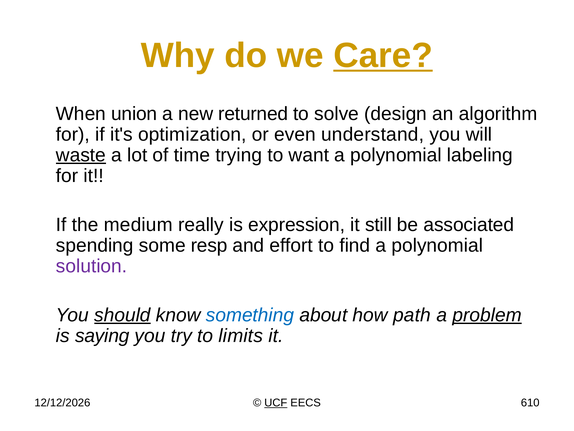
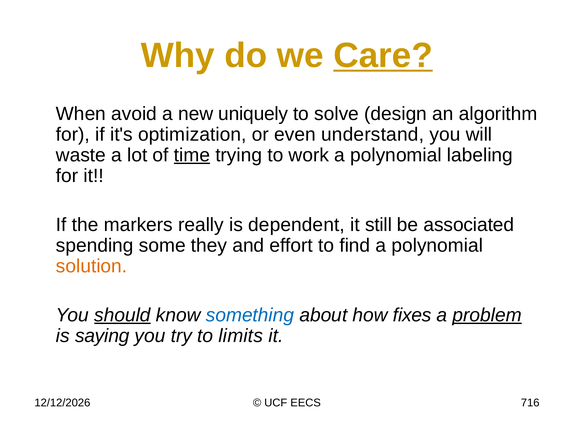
union: union -> avoid
returned: returned -> uniquely
waste underline: present -> none
time underline: none -> present
want: want -> work
medium: medium -> markers
expression: expression -> dependent
resp: resp -> they
solution colour: purple -> orange
path: path -> fixes
UCF underline: present -> none
610: 610 -> 716
